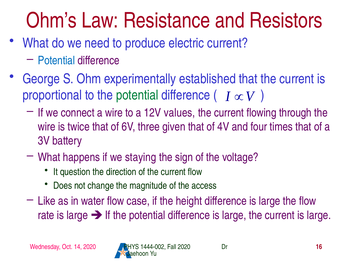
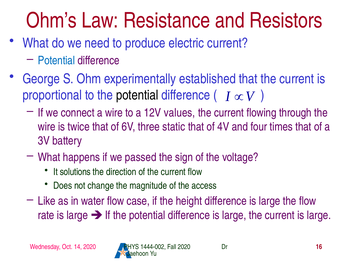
potential at (137, 95) colour: green -> black
given: given -> static
staying: staying -> passed
question: question -> solutions
